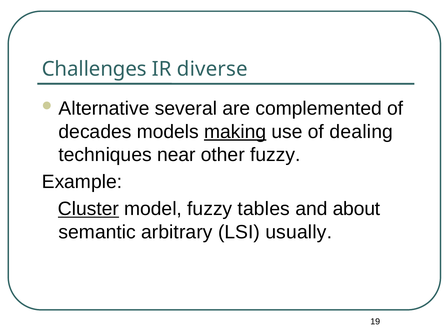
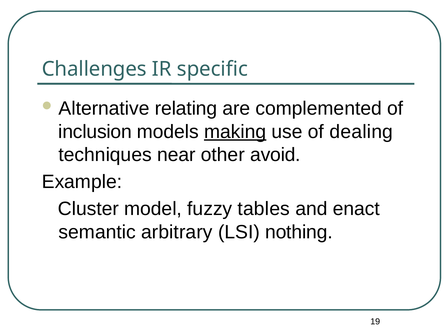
diverse: diverse -> specific
several: several -> relating
decades: decades -> inclusion
other fuzzy: fuzzy -> avoid
Cluster underline: present -> none
about: about -> enact
usually: usually -> nothing
